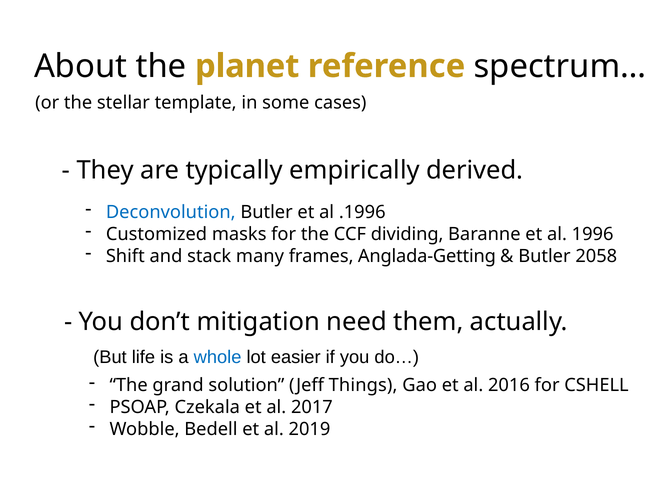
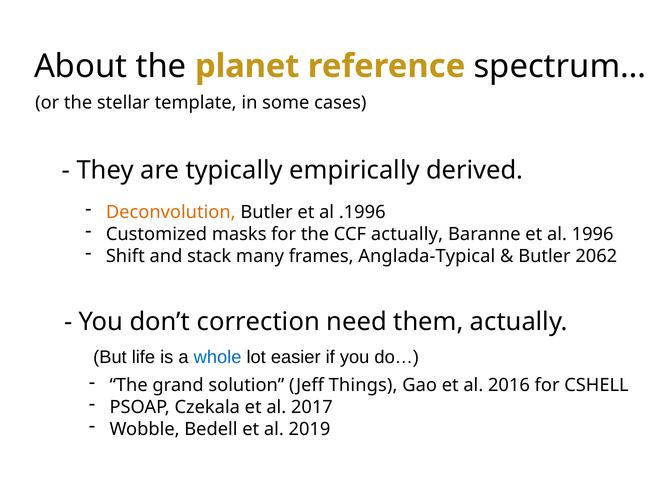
Deconvolution colour: blue -> orange
CCF dividing: dividing -> actually
Anglada-Getting: Anglada-Getting -> Anglada-Typical
2058: 2058 -> 2062
mitigation: mitigation -> correction
